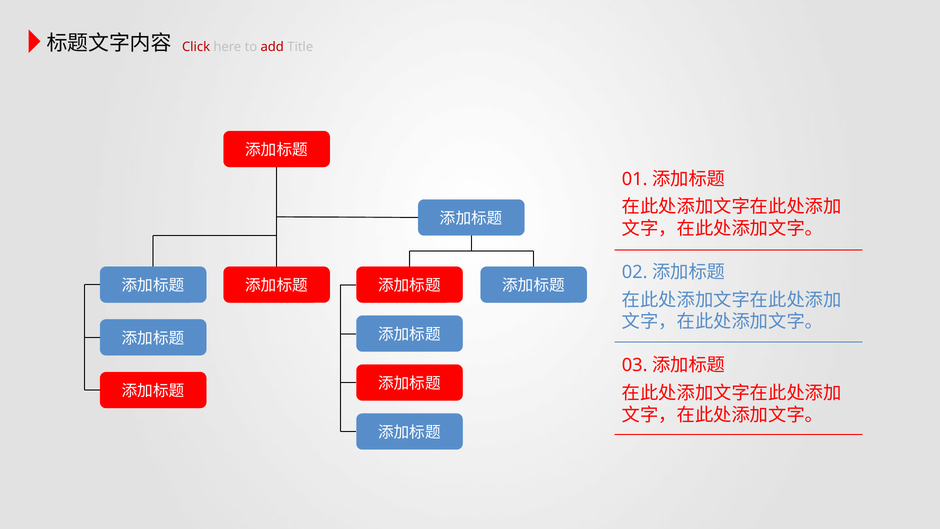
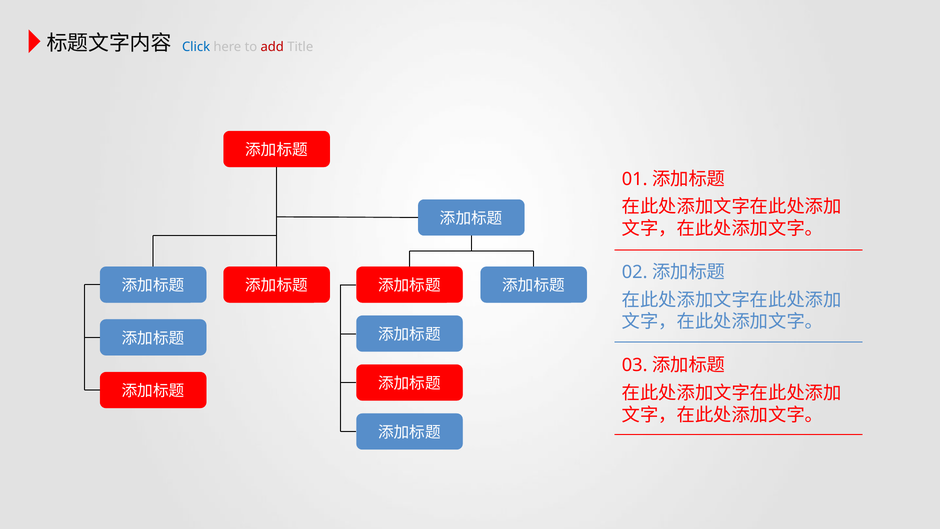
Click colour: red -> blue
